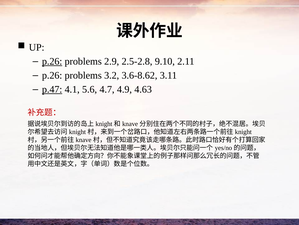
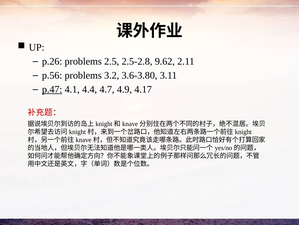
p.26 at (52, 61) underline: present -> none
2.9: 2.9 -> 2.5
9.10: 9.10 -> 9.62
p.26 at (52, 75): p.26 -> p.56
3.6-8.62: 3.6-8.62 -> 3.6-3.80
5.6: 5.6 -> 4.4
4.63: 4.63 -> 4.17
